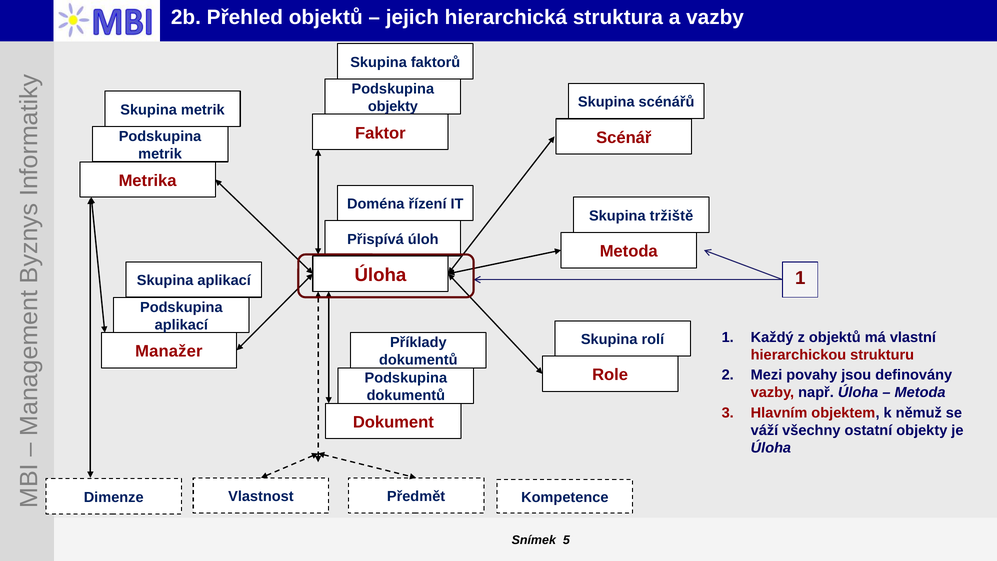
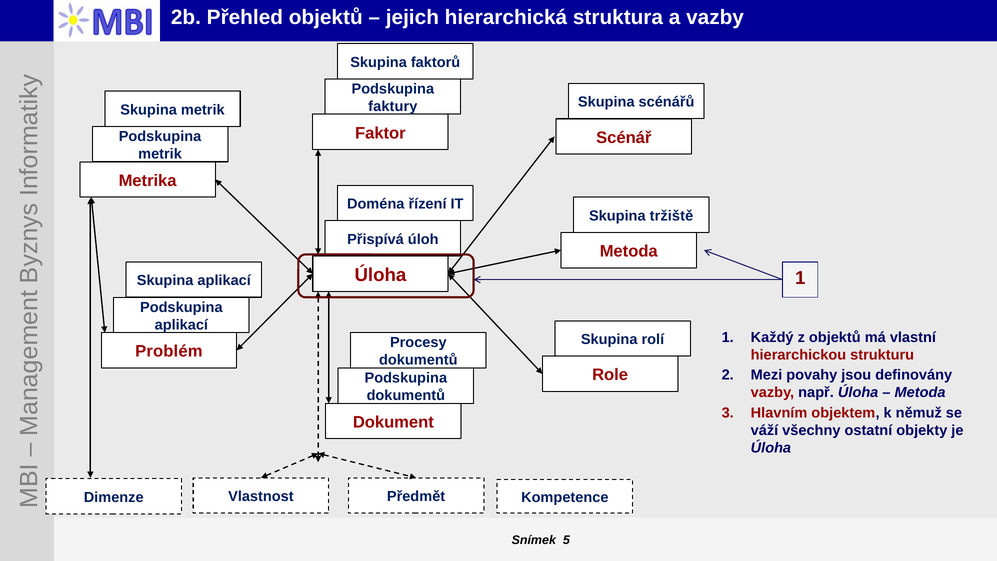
objekty at (393, 106): objekty -> faktury
Příklady: Příklady -> Procesy
Manažer: Manažer -> Problém
